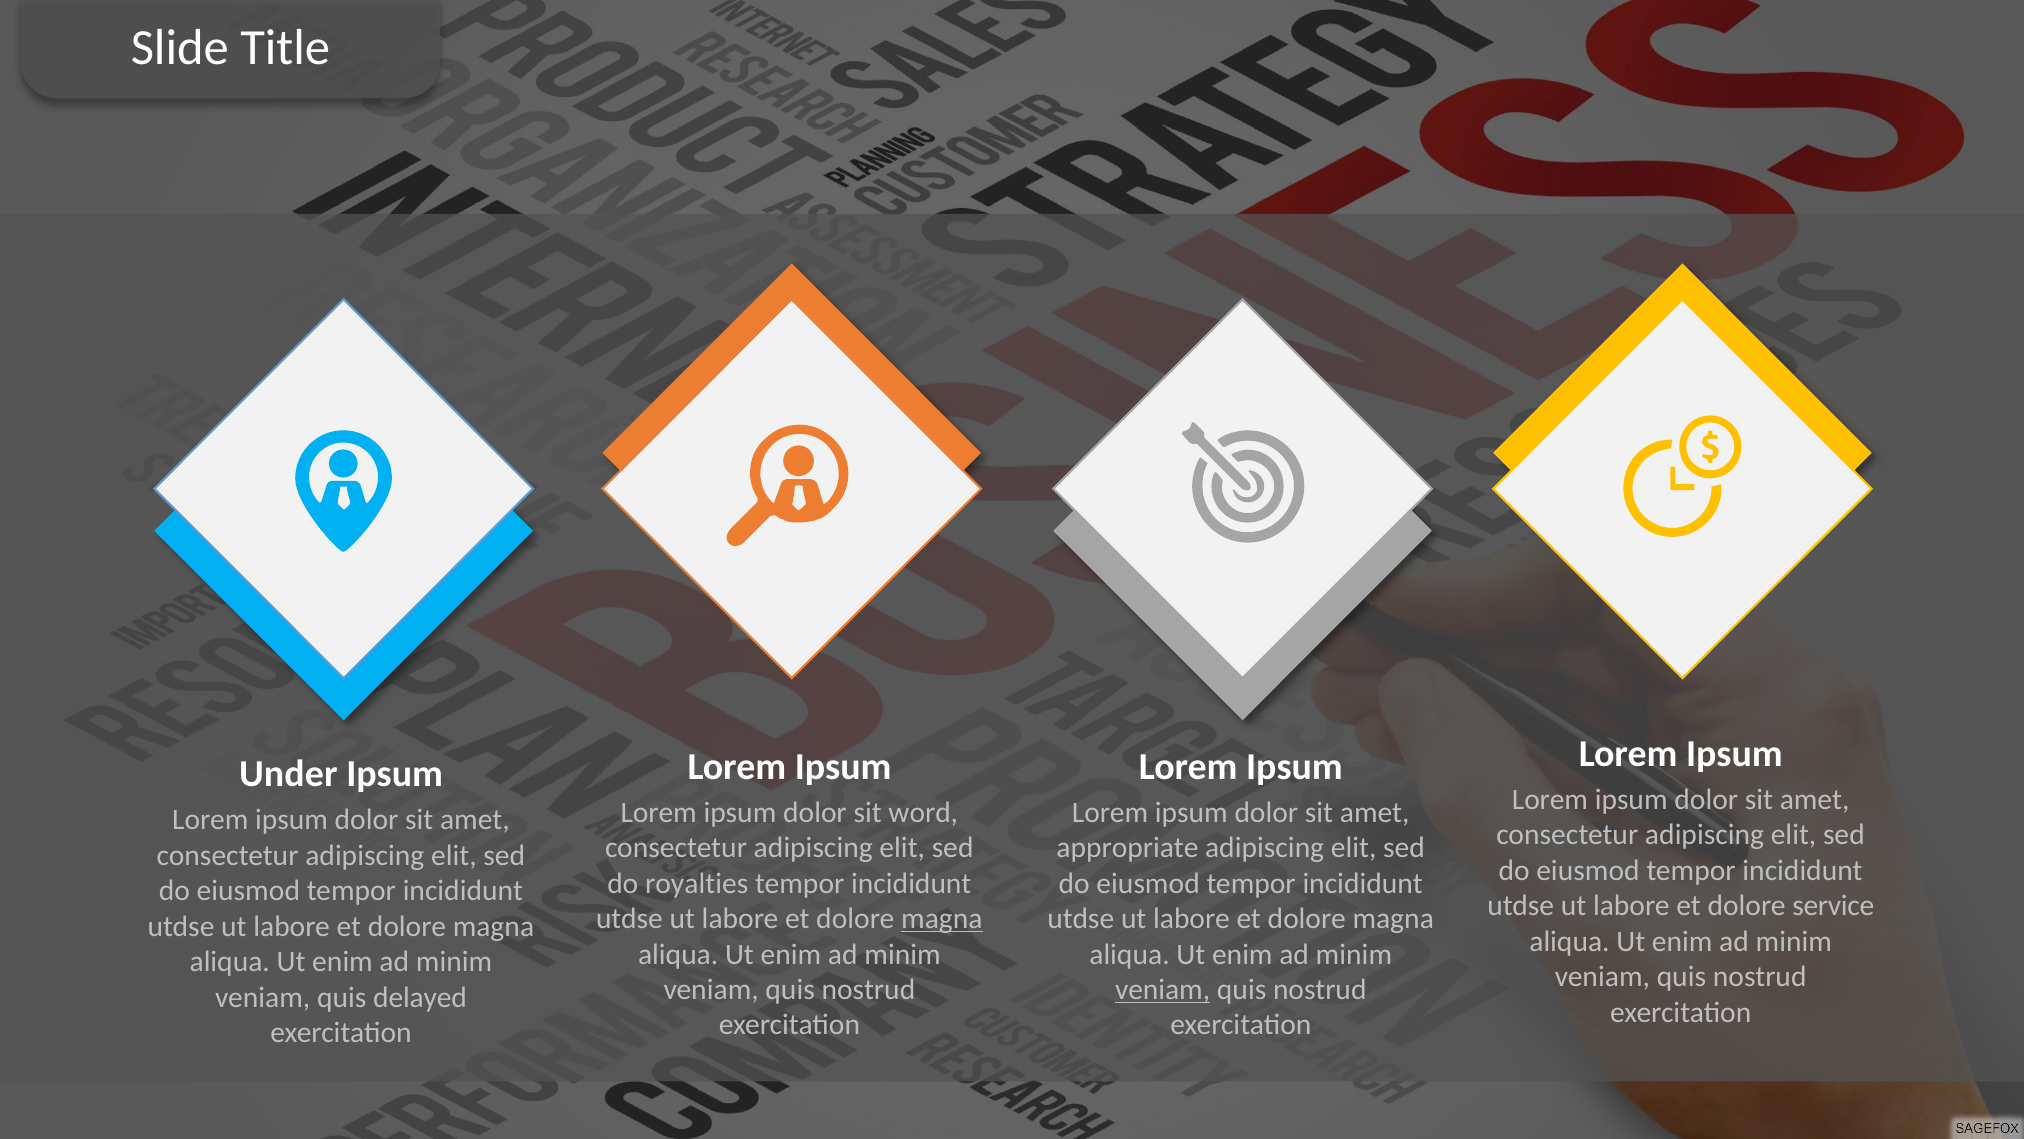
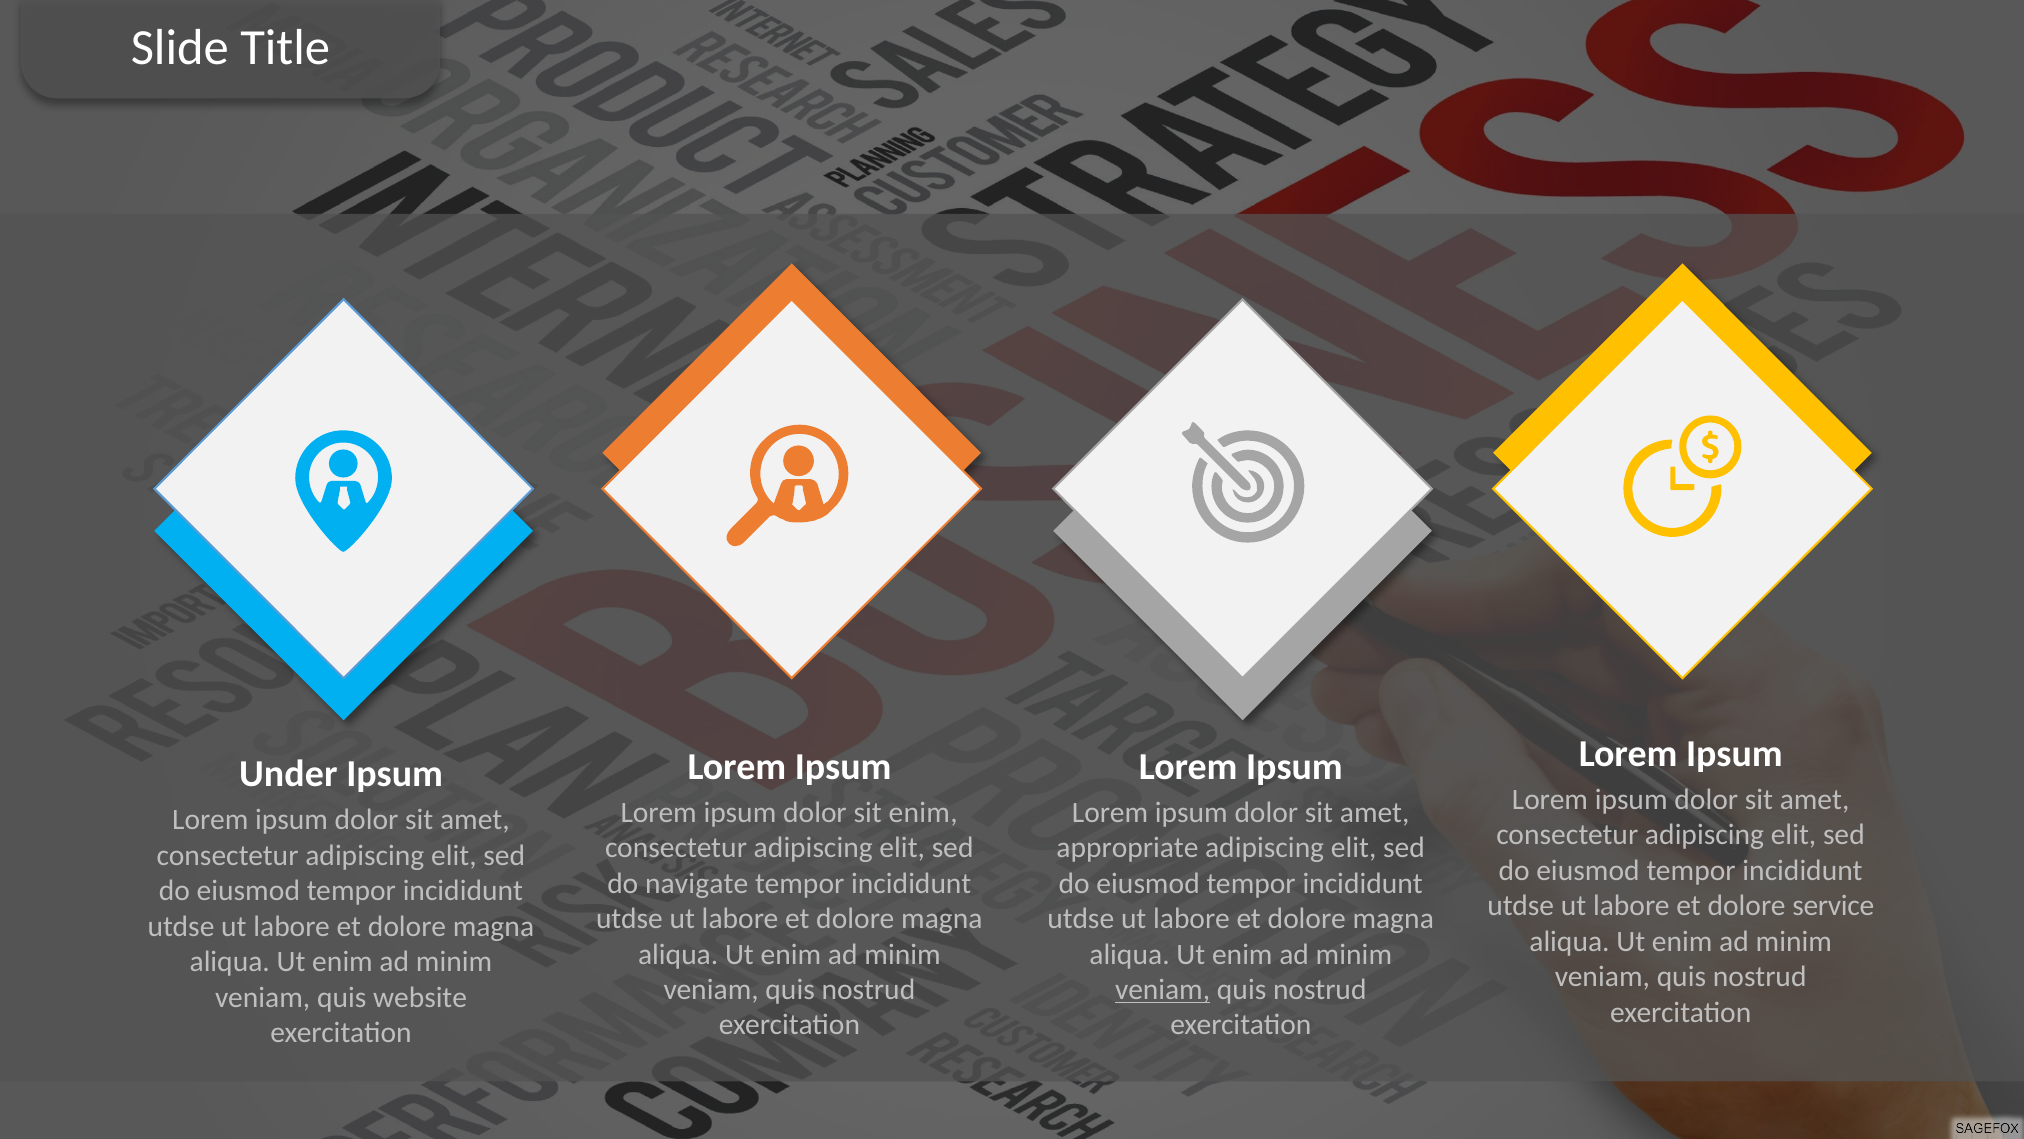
sit word: word -> enim
royalties: royalties -> navigate
magna at (942, 918) underline: present -> none
delayed: delayed -> website
